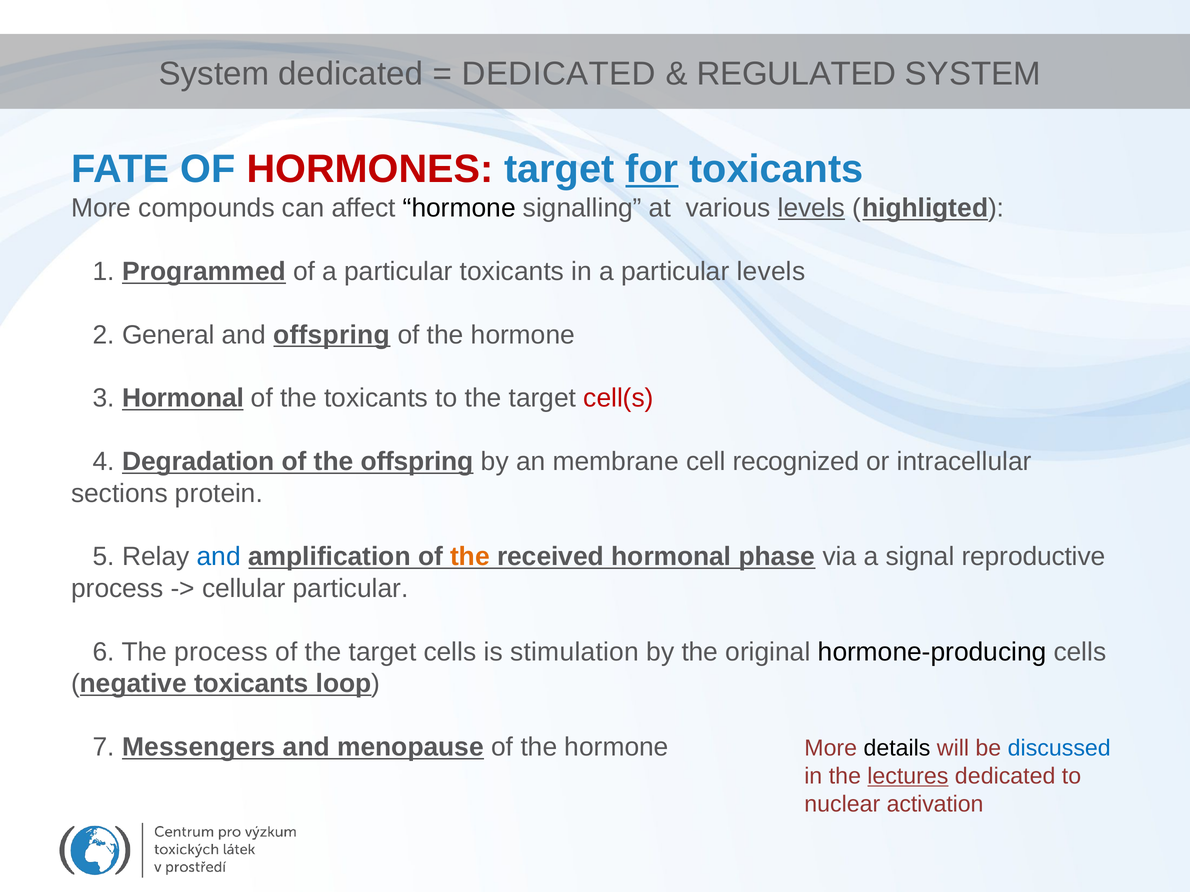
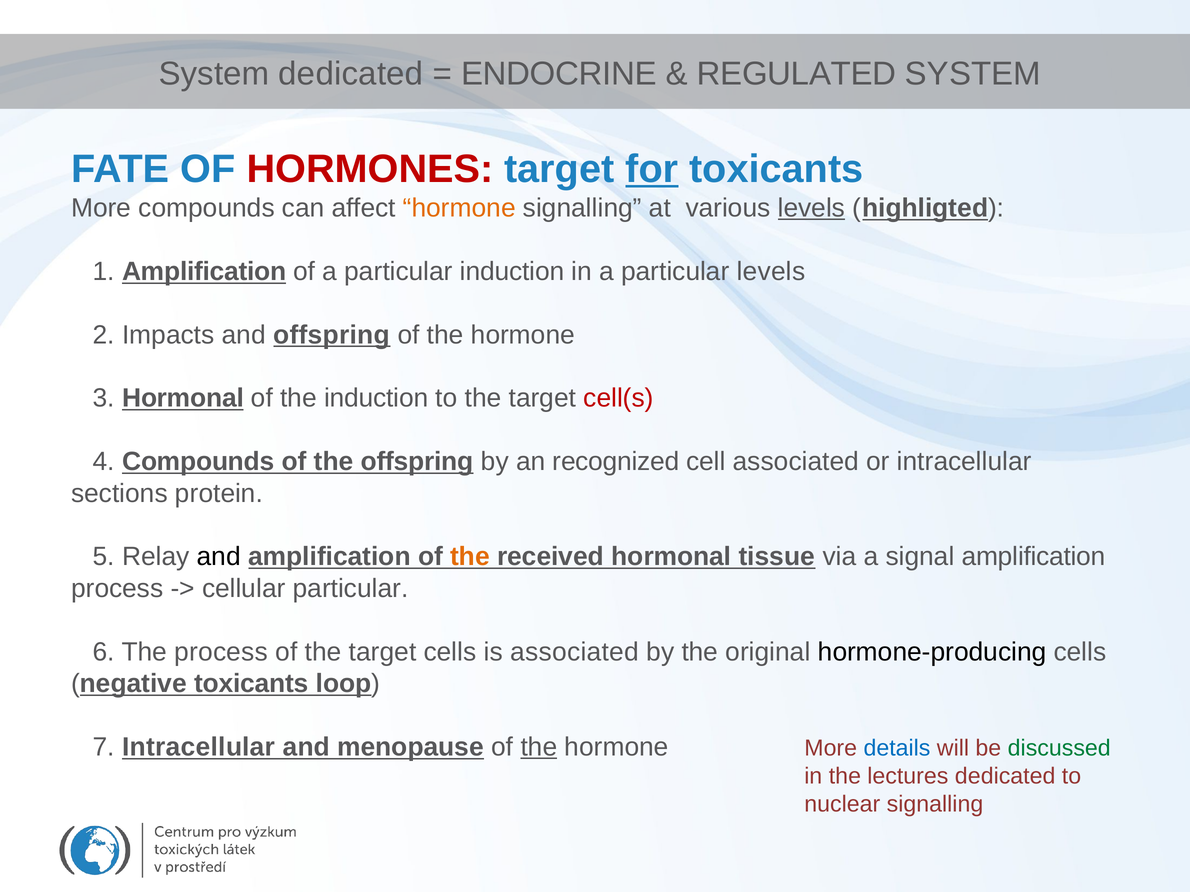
DEDICATED at (559, 74): DEDICATED -> ENDOCRINE
hormone at (459, 208) colour: black -> orange
1 Programmed: Programmed -> Amplification
particular toxicants: toxicants -> induction
General: General -> Impacts
the toxicants: toxicants -> induction
4 Degradation: Degradation -> Compounds
membrane: membrane -> recognized
cell recognized: recognized -> associated
and at (219, 557) colour: blue -> black
phase: phase -> tissue
signal reproductive: reproductive -> amplification
is stimulation: stimulation -> associated
7 Messengers: Messengers -> Intracellular
the at (539, 747) underline: none -> present
details colour: black -> blue
discussed colour: blue -> green
lectures underline: present -> none
nuclear activation: activation -> signalling
